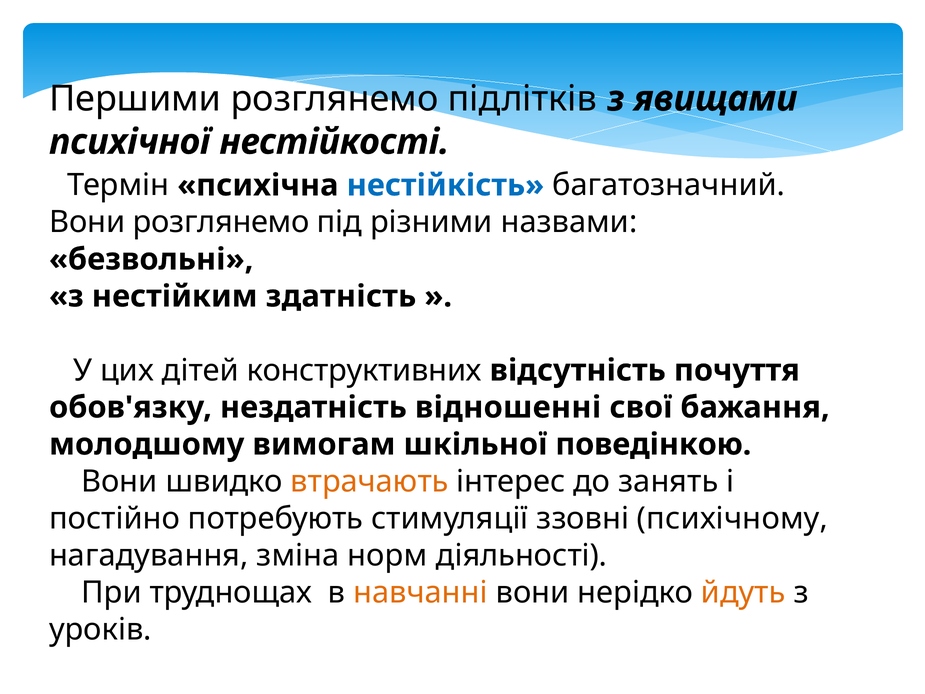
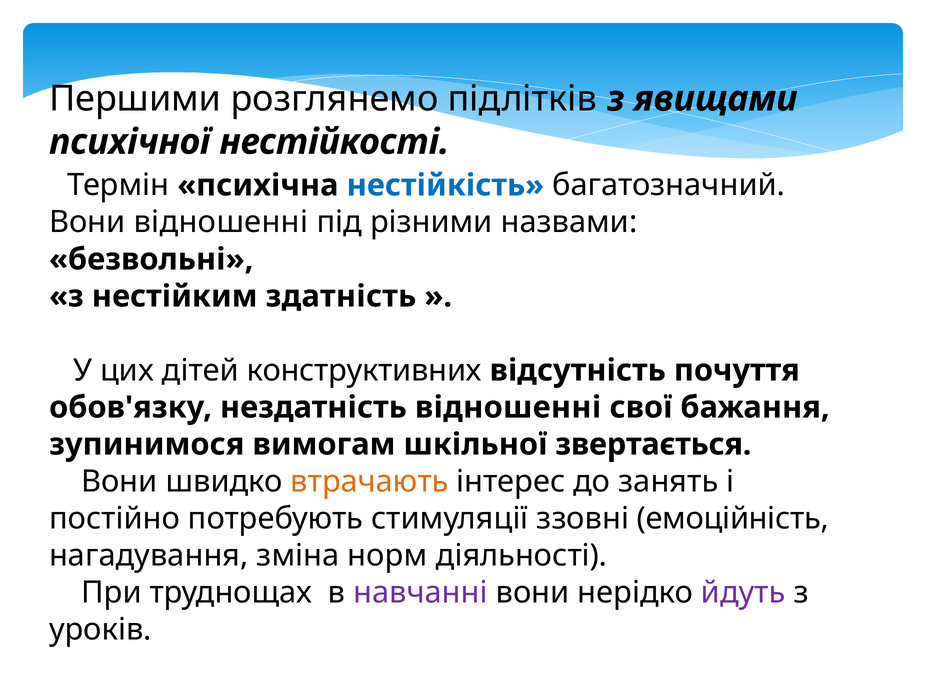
Вони розглянемо: розглянемо -> відношенні
молодшому: молодшому -> зупинимося
поведінкою: поведінкою -> звертається
психічному: психічному -> емоційність
навчанні colour: orange -> purple
йдуть colour: orange -> purple
